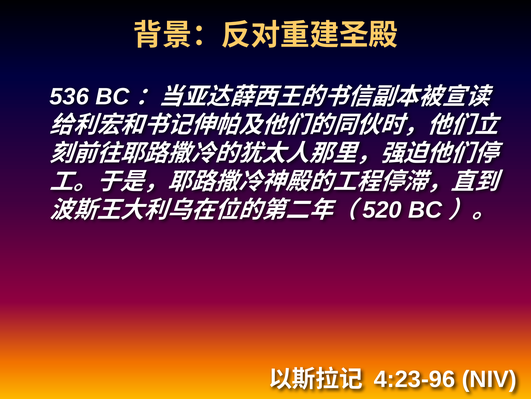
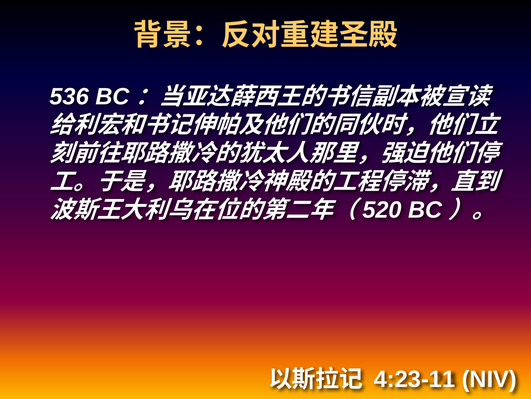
4:23-96: 4:23-96 -> 4:23-11
